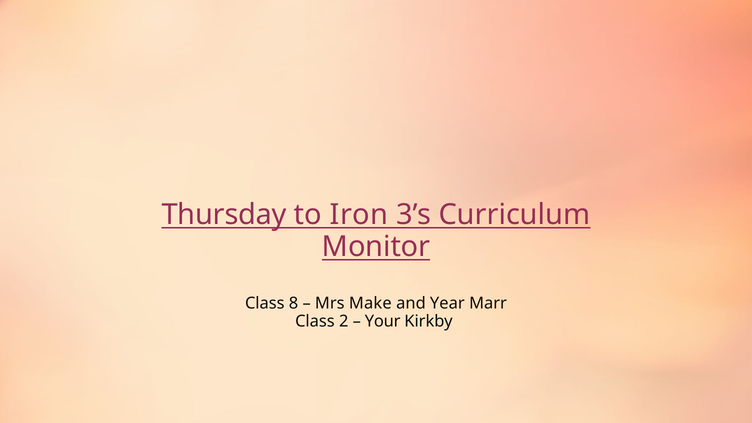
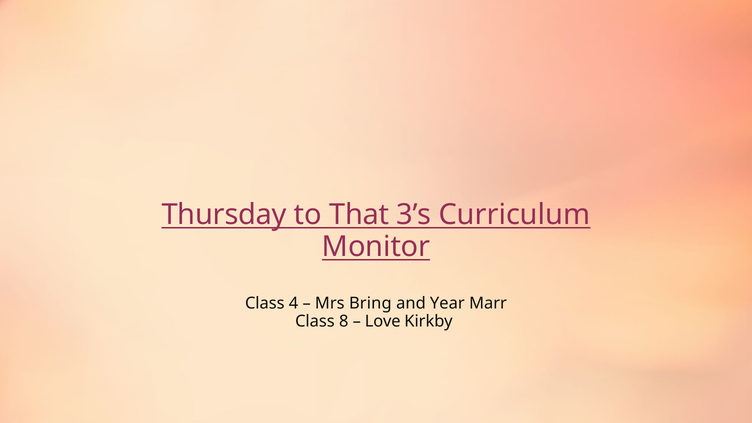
Iron: Iron -> That
8: 8 -> 4
Make: Make -> Bring
2: 2 -> 8
Your: Your -> Love
